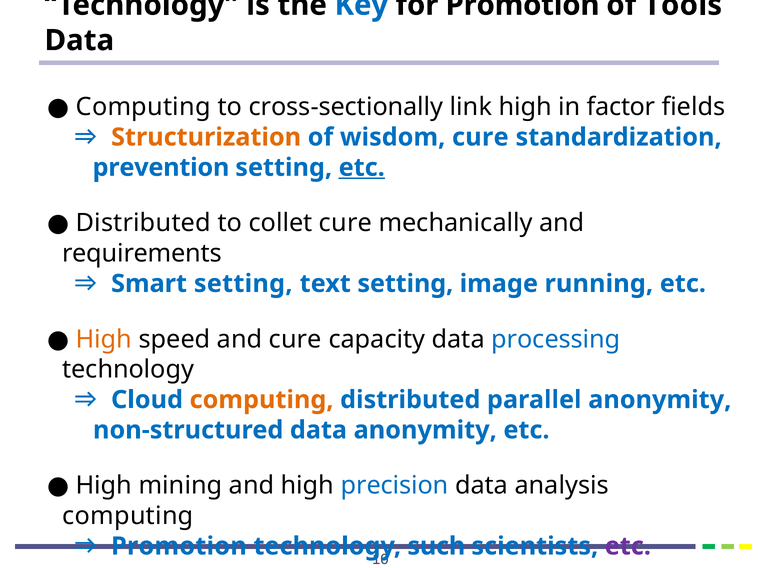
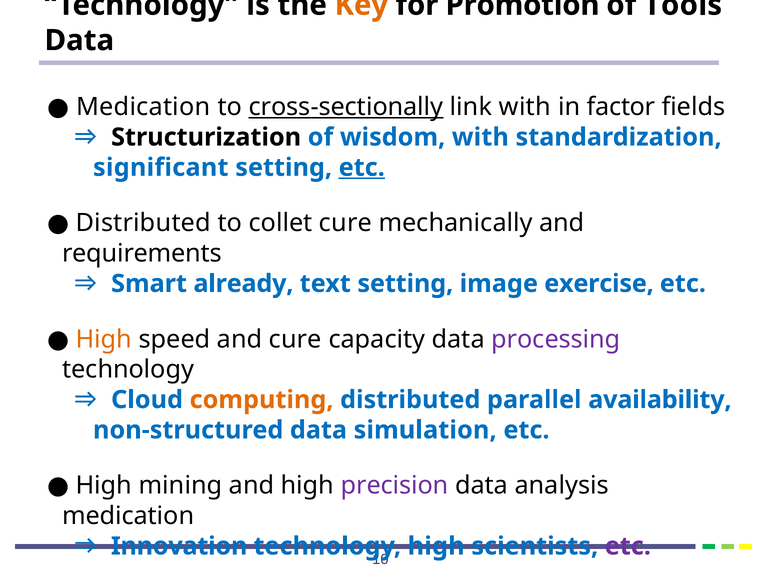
Key colour: blue -> orange
Computing at (143, 107): Computing -> Medication
cross-sectionally underline: none -> present
link high: high -> with
Structurization colour: orange -> black
wisdom cure: cure -> with
prevention: prevention -> significant
Smart setting: setting -> already
running: running -> exercise
processing colour: blue -> purple
parallel anonymity: anonymity -> availability
data anonymity: anonymity -> simulation
precision colour: blue -> purple
computing at (128, 516): computing -> medication
Promotion at (179, 547): Promotion -> Innovation
such at (436, 547): such -> high
